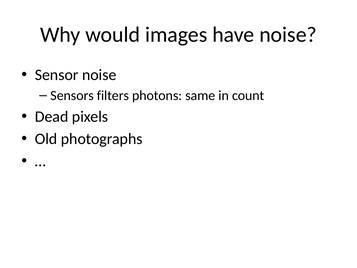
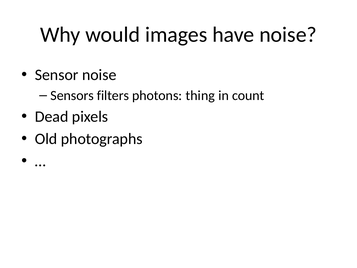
same: same -> thing
